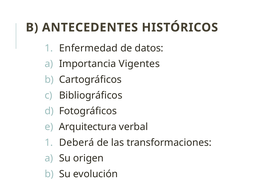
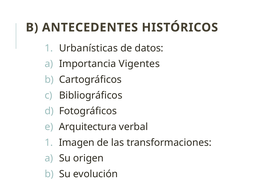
Enfermedad: Enfermedad -> Urbanísticas
Deberá: Deberá -> Imagen
